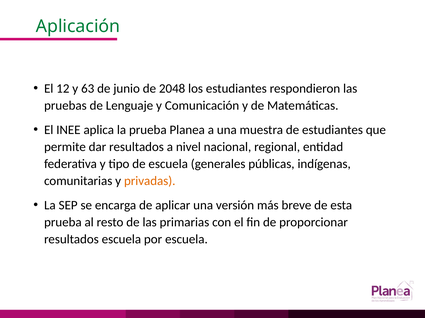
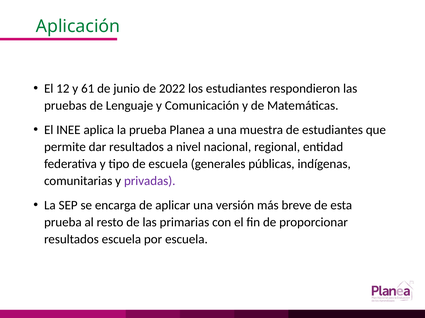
63: 63 -> 61
2048: 2048 -> 2022
privadas colour: orange -> purple
